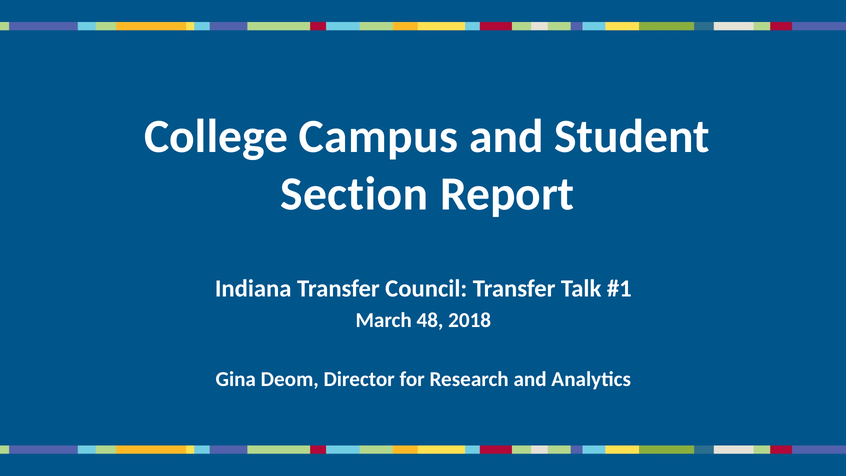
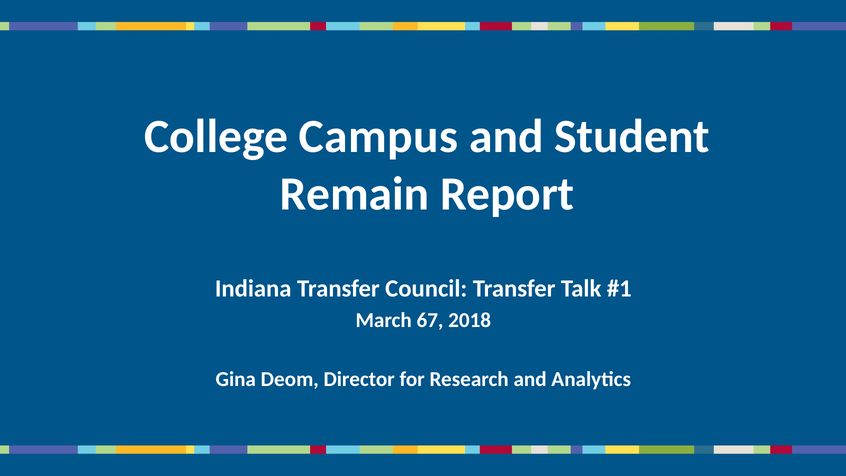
Section: Section -> Remain
48: 48 -> 67
